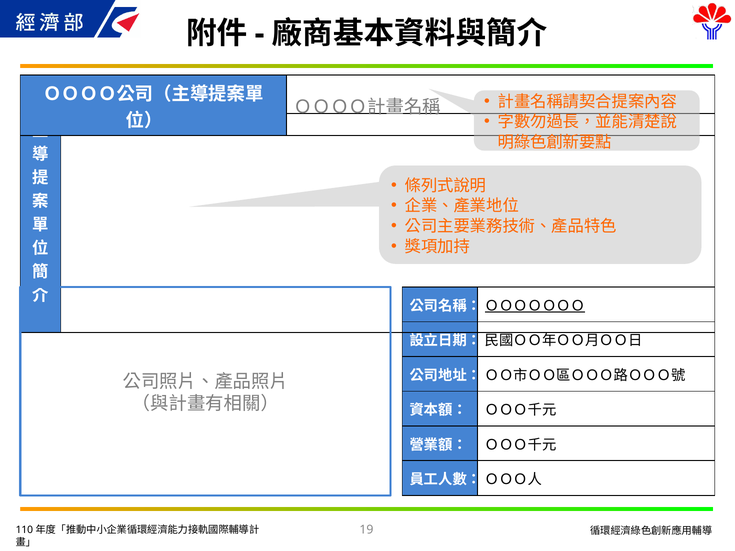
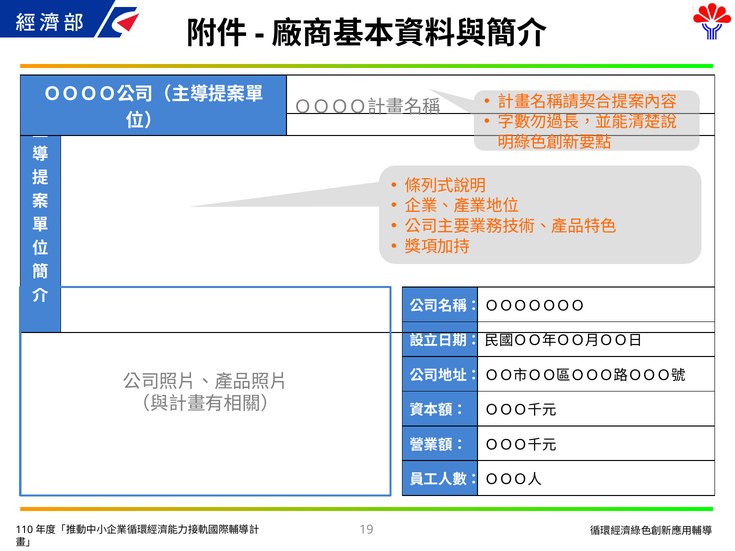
ＯＯＯＯＯＯＯ underline: present -> none
